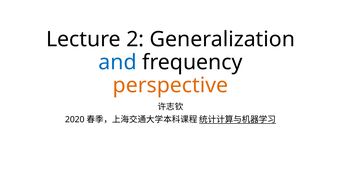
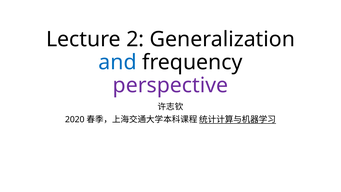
perspective colour: orange -> purple
